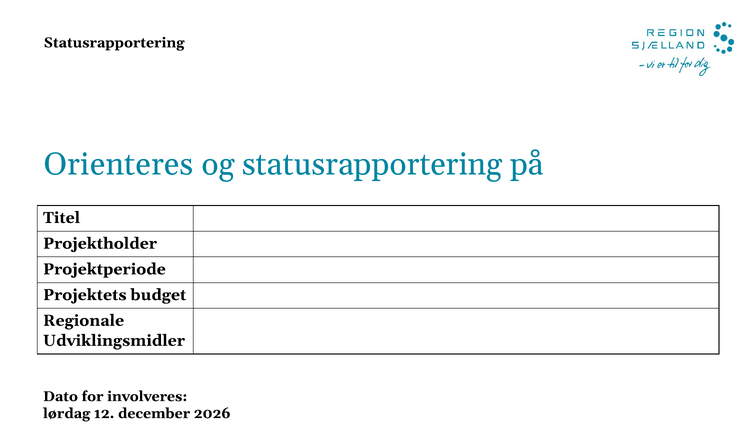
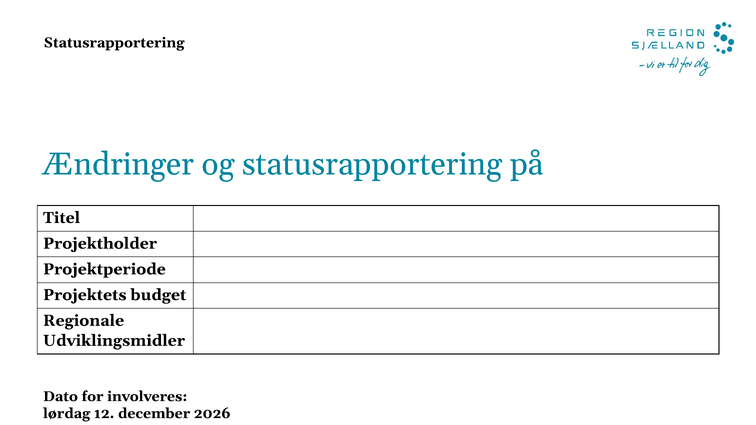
Orienteres: Orienteres -> Ændringer
